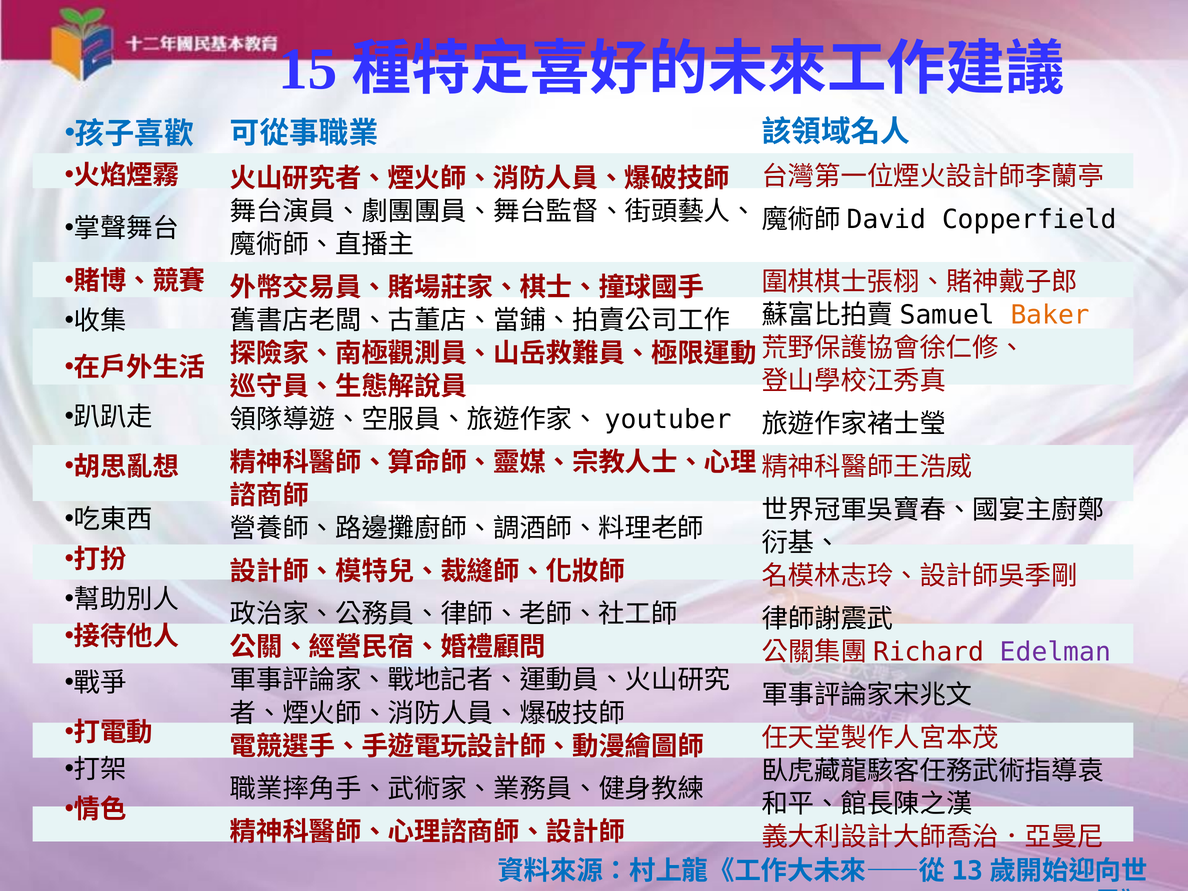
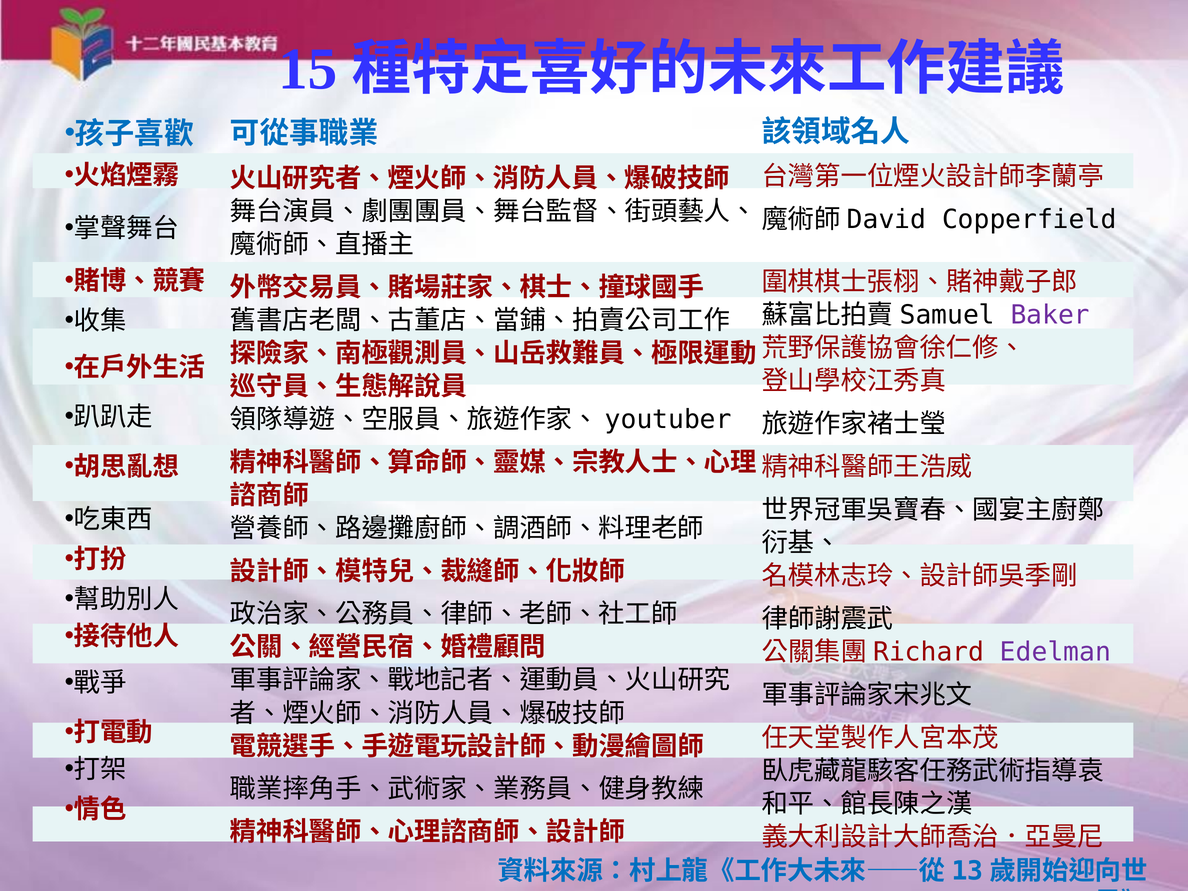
Baker colour: orange -> purple
